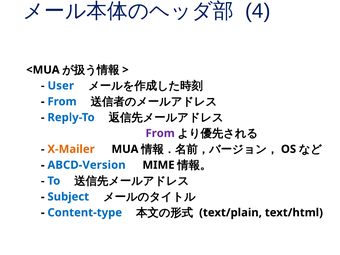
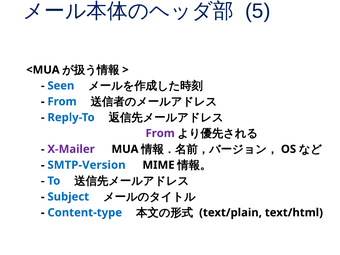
4: 4 -> 5
User: User -> Seen
X-Mailer colour: orange -> purple
ABCD-Version: ABCD-Version -> SMTP-Version
